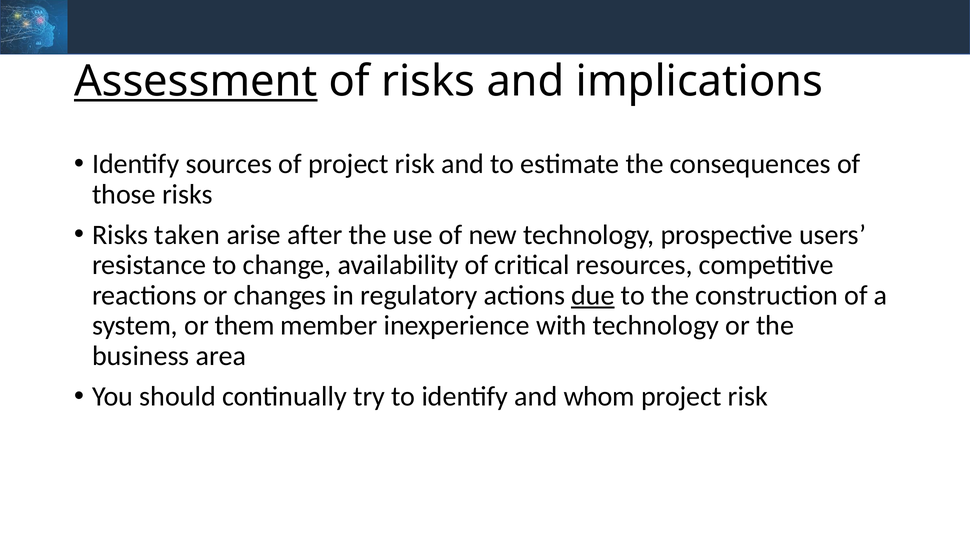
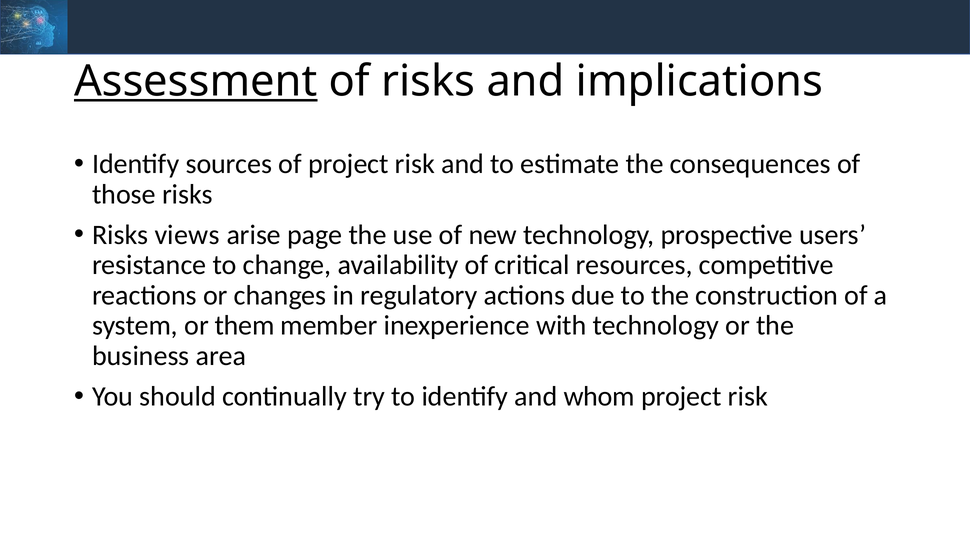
taken: taken -> views
after: after -> page
due underline: present -> none
